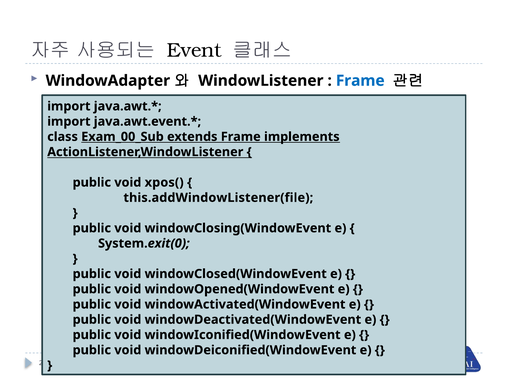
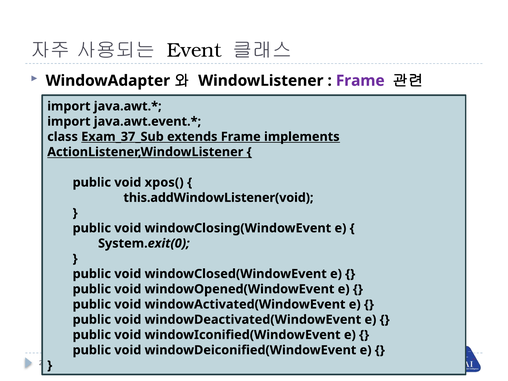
Frame at (360, 81) colour: blue -> purple
Exam_00_Sub: Exam_00_Sub -> Exam_37_Sub
this.addWindowListener(file: this.addWindowListener(file -> this.addWindowListener(void
